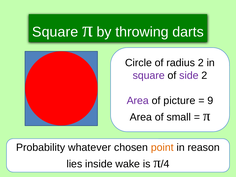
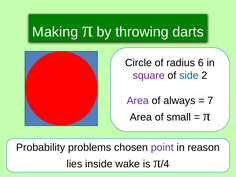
Square at (55, 32): Square -> Making
radius 2: 2 -> 6
side colour: purple -> blue
picture: picture -> always
9: 9 -> 7
whatever: whatever -> problems
point colour: orange -> purple
